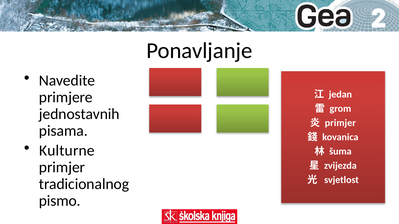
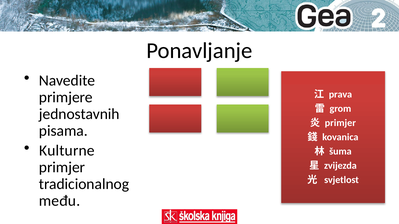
jedan: jedan -> prava
pismo: pismo -> među
